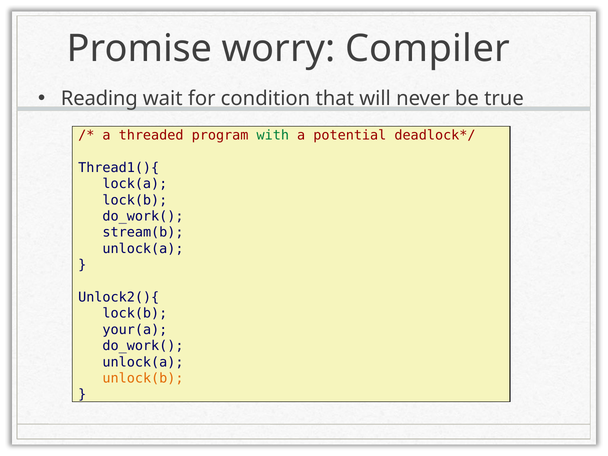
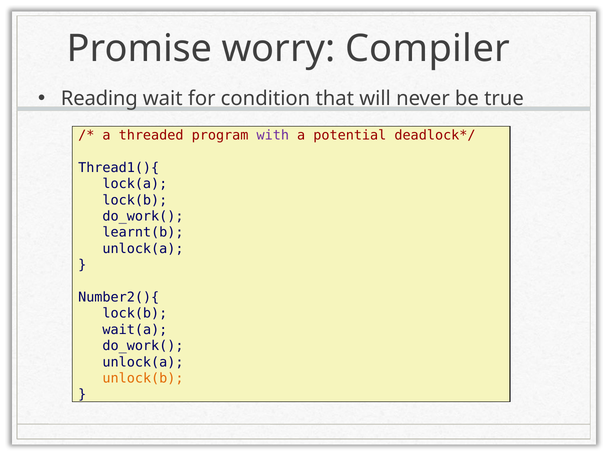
with colour: green -> purple
stream(b: stream(b -> learnt(b
Unlock2(){: Unlock2(){ -> Number2(){
your(a: your(a -> wait(a
